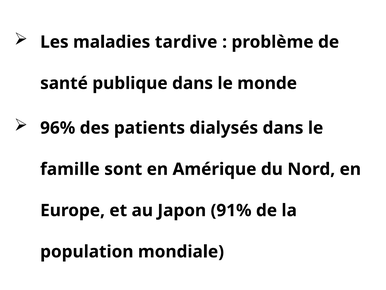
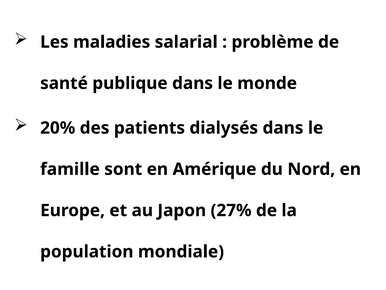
tardive: tardive -> salarial
96%: 96% -> 20%
91%: 91% -> 27%
